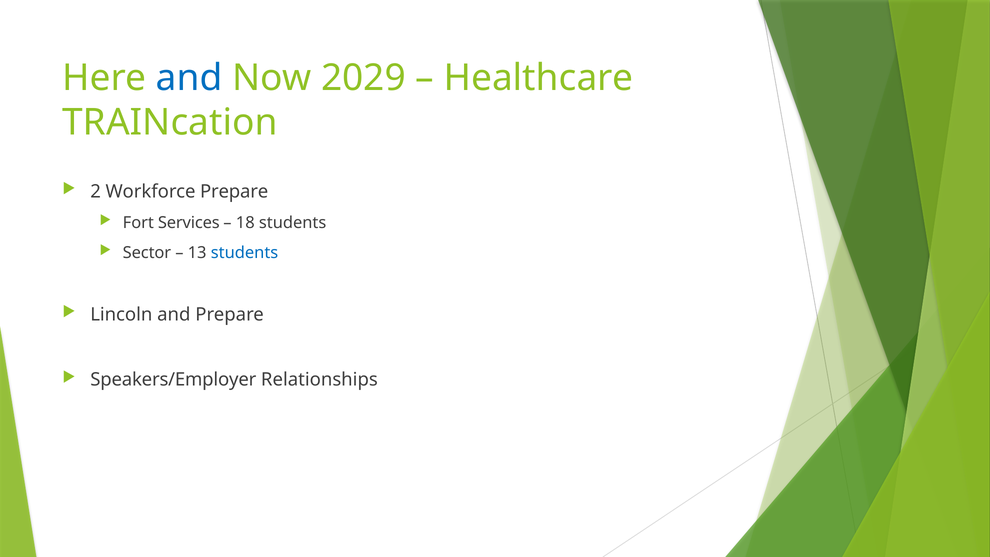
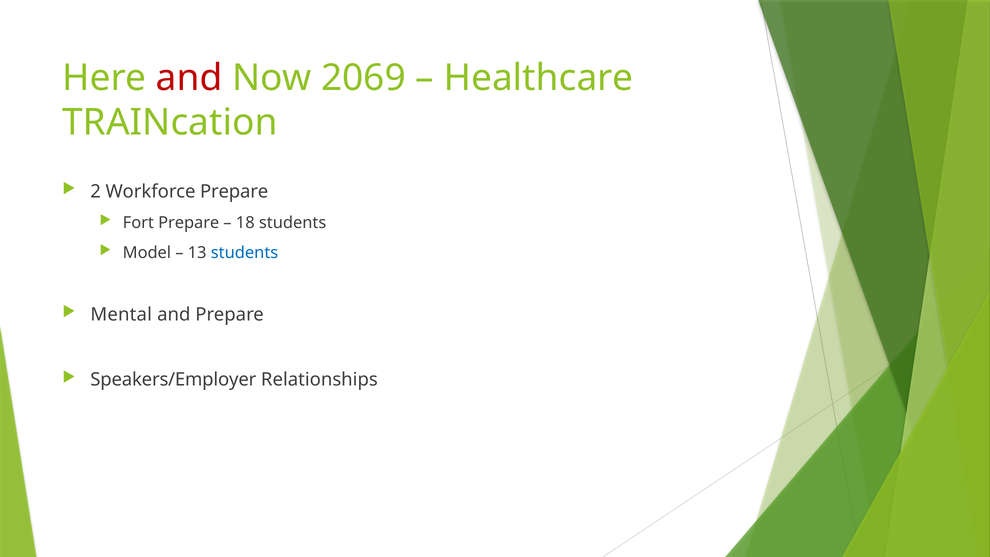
and at (189, 78) colour: blue -> red
2029: 2029 -> 2069
Fort Services: Services -> Prepare
Sector: Sector -> Model
Lincoln: Lincoln -> Mental
